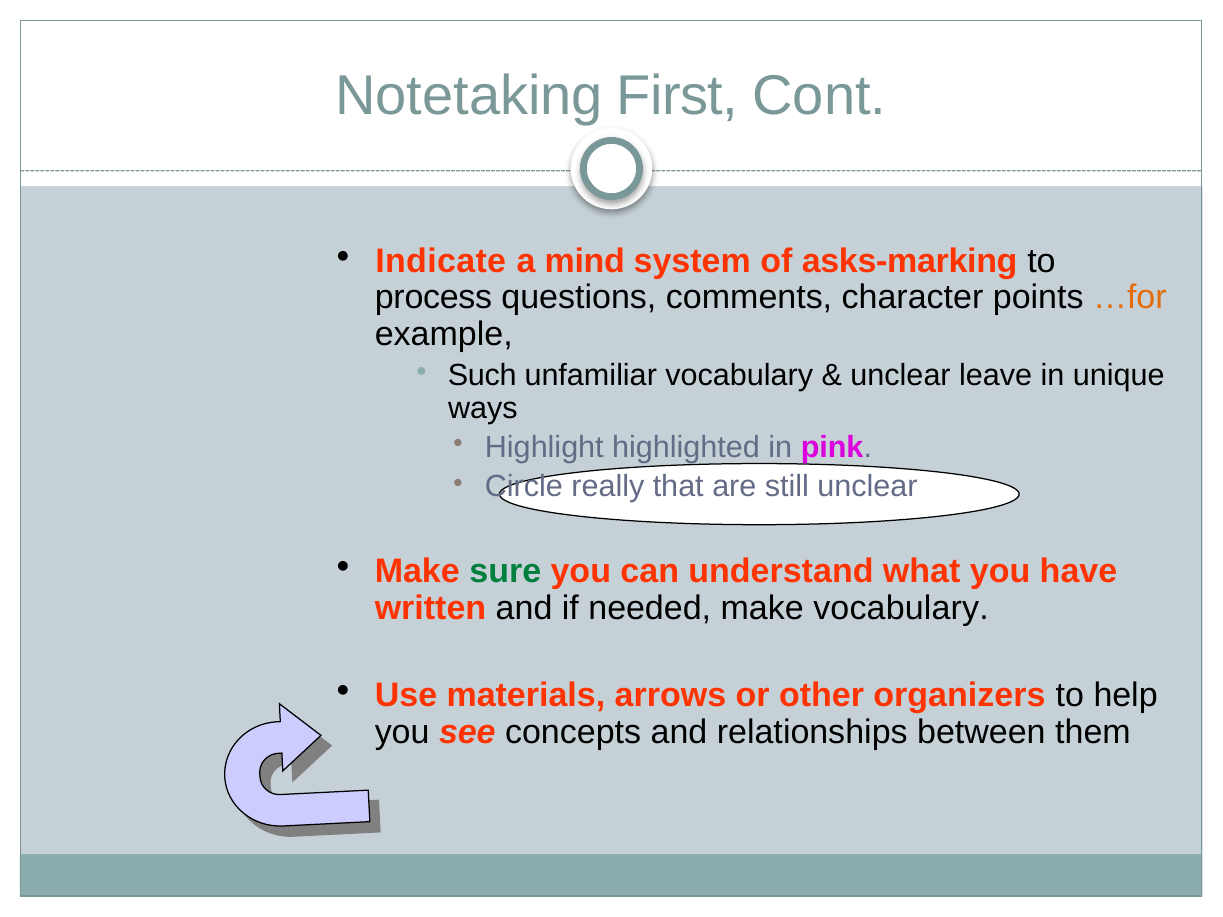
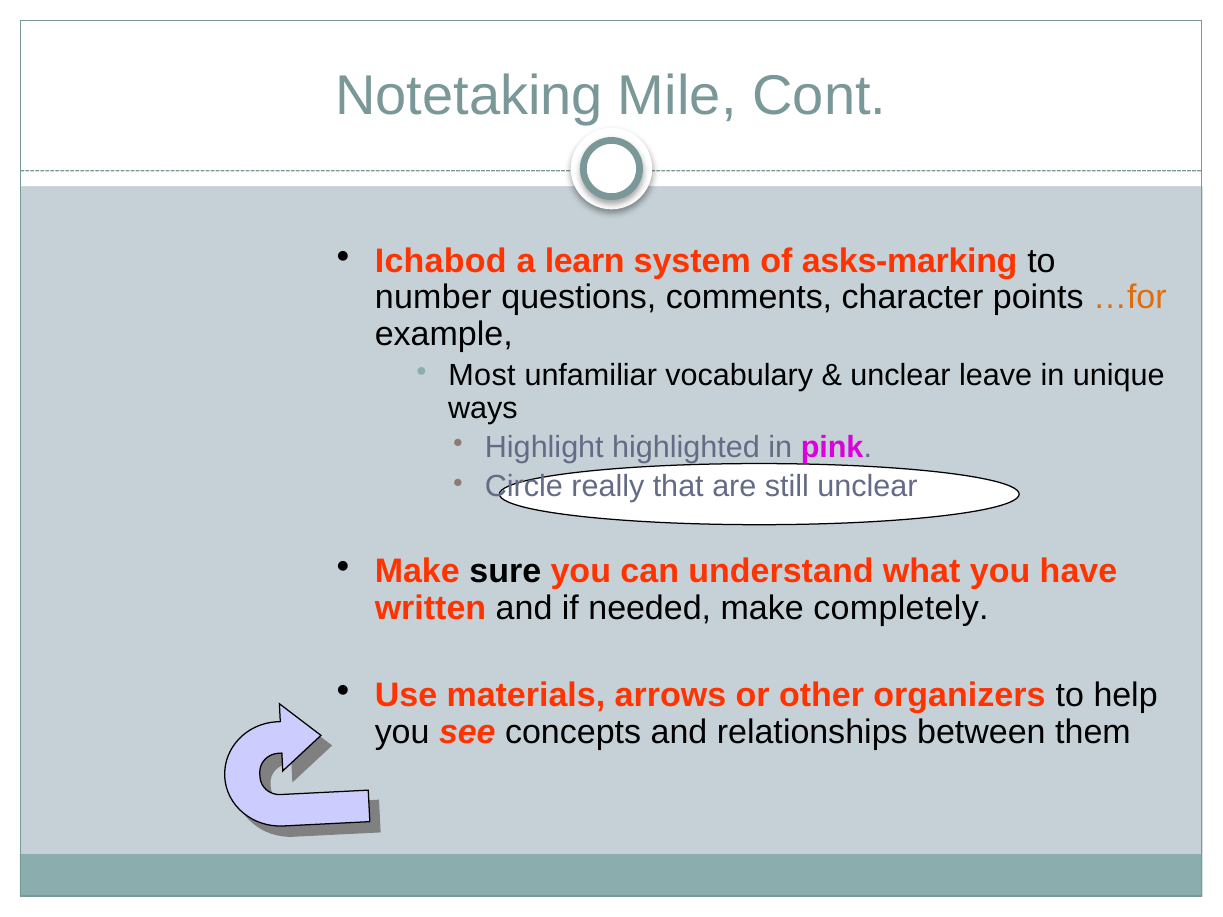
First: First -> Mile
Indicate: Indicate -> Ichabod
mind: mind -> learn
process: process -> number
Such: Such -> Most
sure colour: green -> black
make vocabulary: vocabulary -> completely
